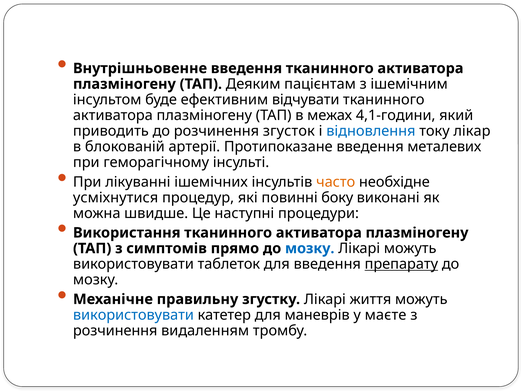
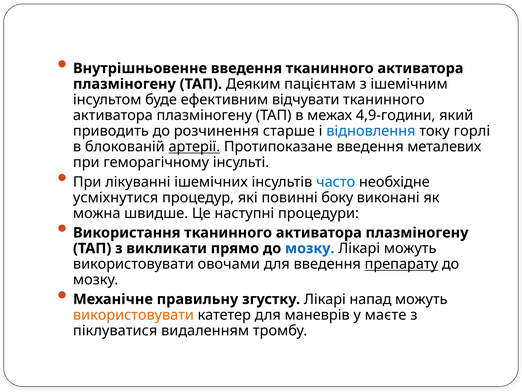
4,1-години: 4,1-години -> 4,9-години
згусток: згусток -> старше
лікар: лікар -> горлі
артерії underline: none -> present
часто colour: orange -> blue
симптомів: симптомів -> викликати
таблеток: таблеток -> овочами
життя: життя -> напад
використовувати at (133, 315) colour: blue -> orange
розчинення at (115, 330): розчинення -> піклуватися
